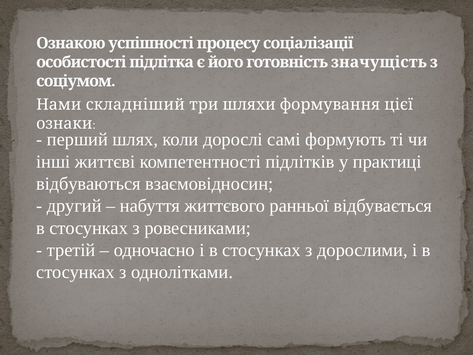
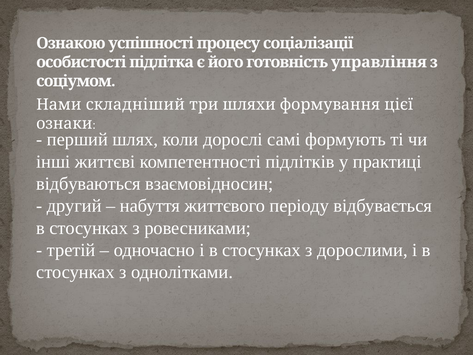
значущість: значущість -> управління
ранньої: ранньої -> періоду
